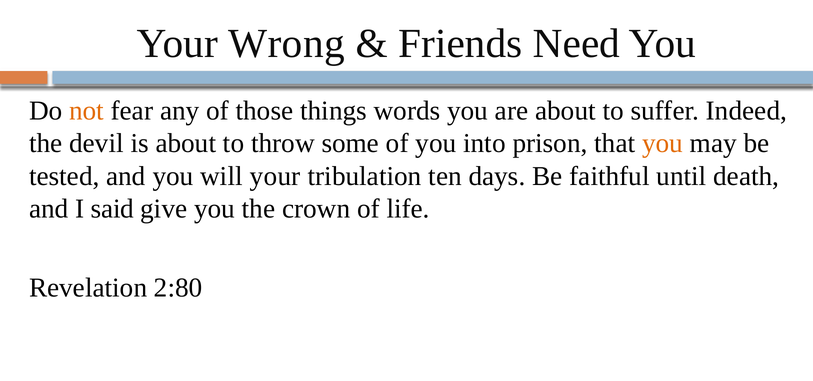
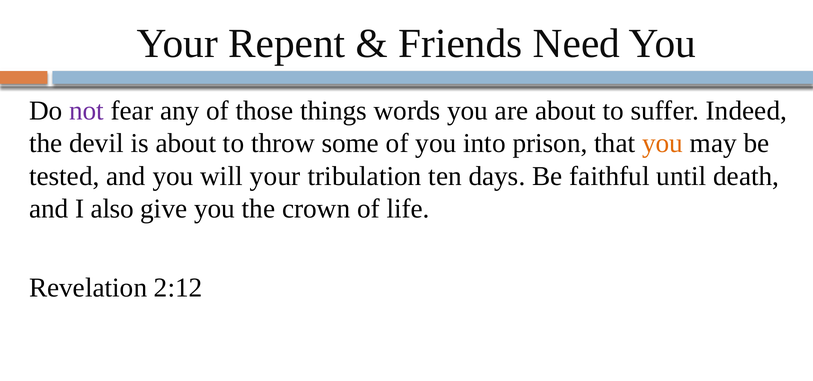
Wrong: Wrong -> Repent
not colour: orange -> purple
said: said -> also
2:80: 2:80 -> 2:12
